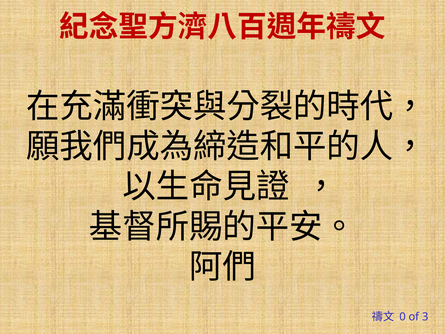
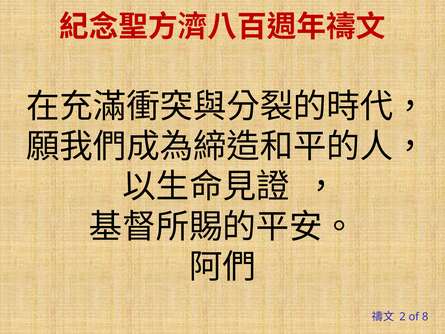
0: 0 -> 2
3: 3 -> 8
